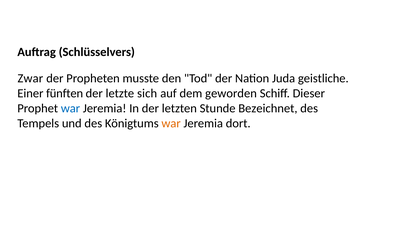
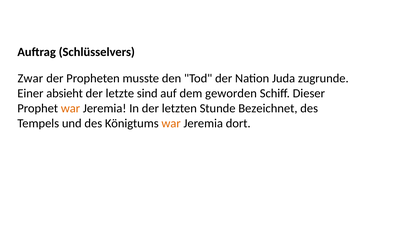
geistliche: geistliche -> zugrunde
fünften: fünften -> absieht
sich: sich -> sind
war at (70, 109) colour: blue -> orange
